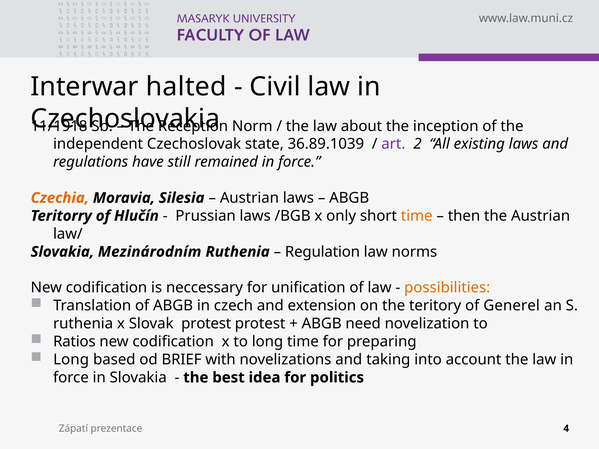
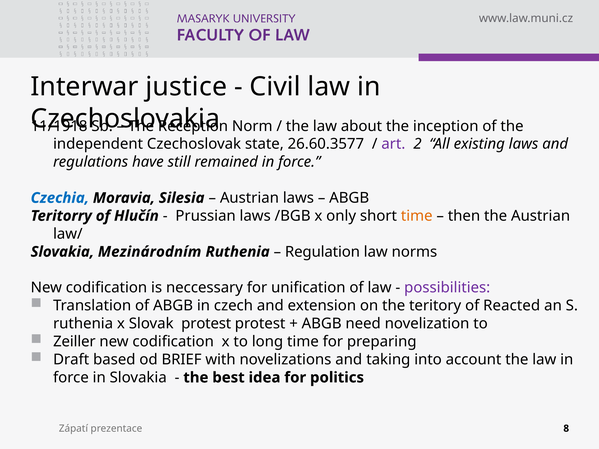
halted: halted -> justice
36.89.1039: 36.89.1039 -> 26.60.3577
Czechia colour: orange -> blue
possibilities colour: orange -> purple
Generel: Generel -> Reacted
Ratios: Ratios -> Zeiller
Long at (71, 360): Long -> Draft
4: 4 -> 8
